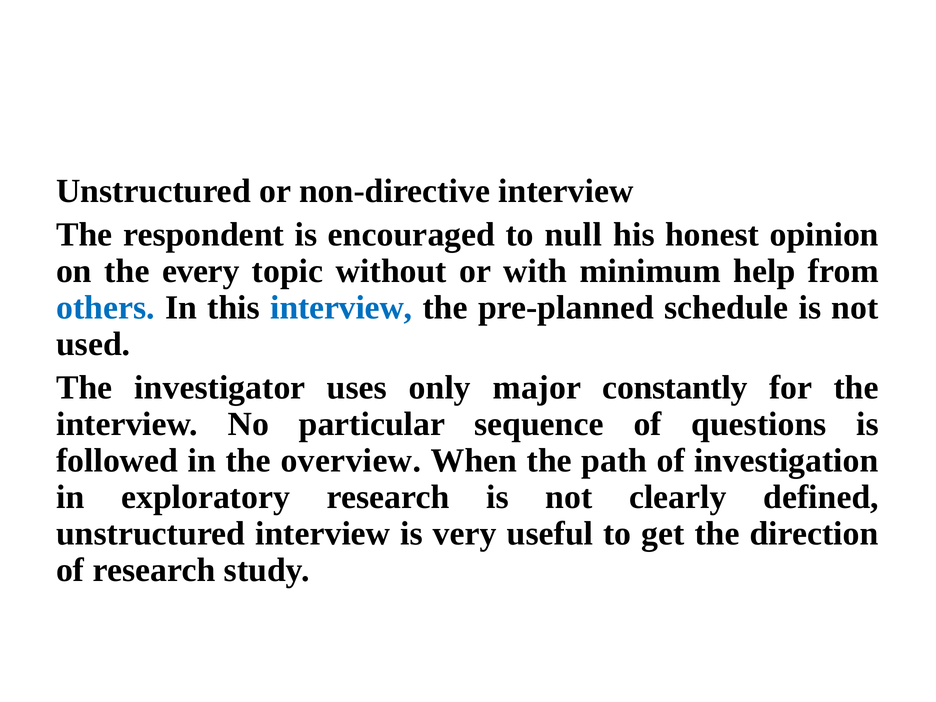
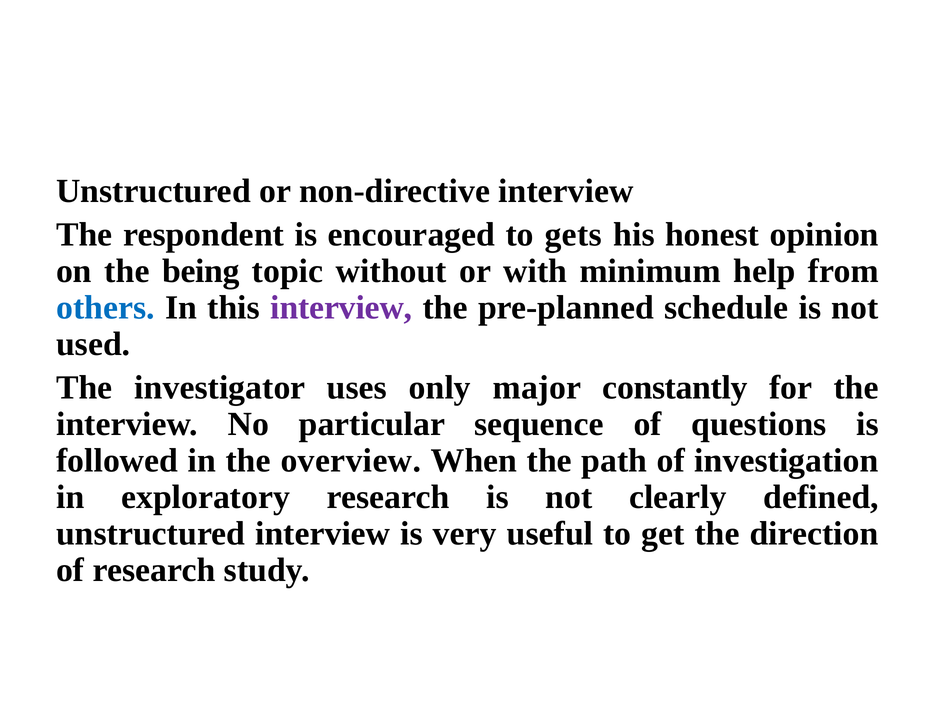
null: null -> gets
every: every -> being
interview at (341, 308) colour: blue -> purple
